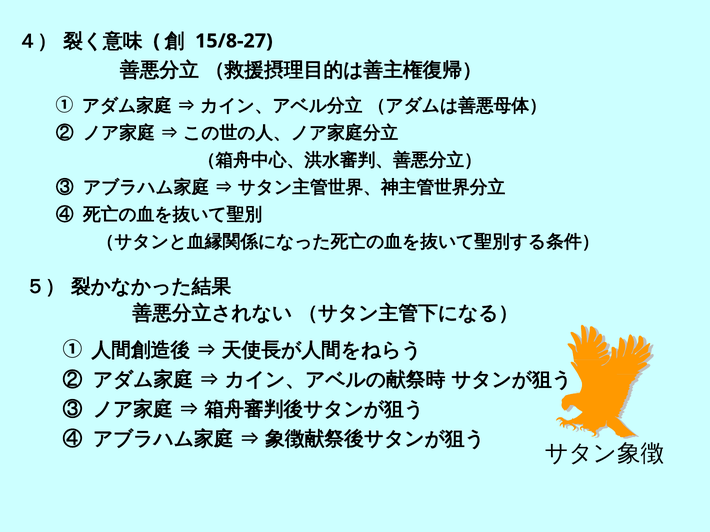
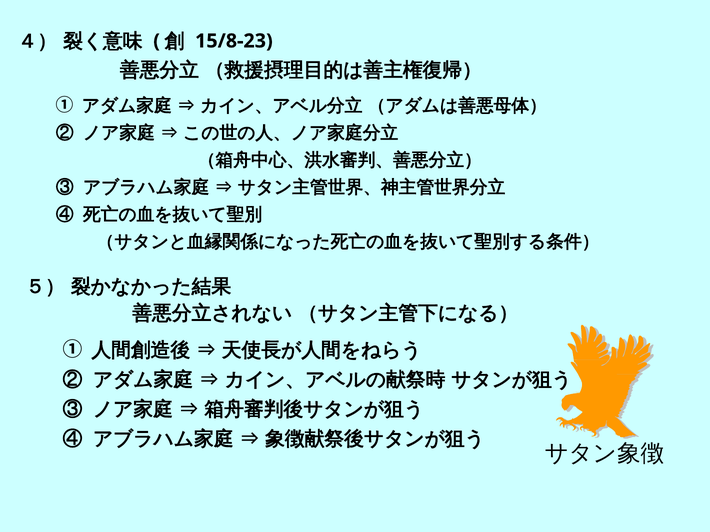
15/8-27: 15/8-27 -> 15/8-23
